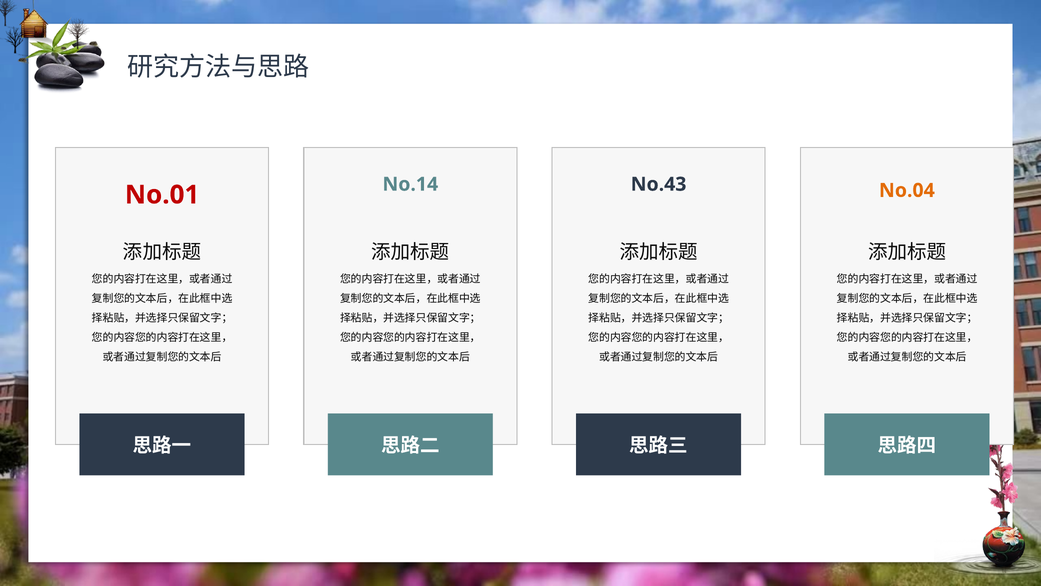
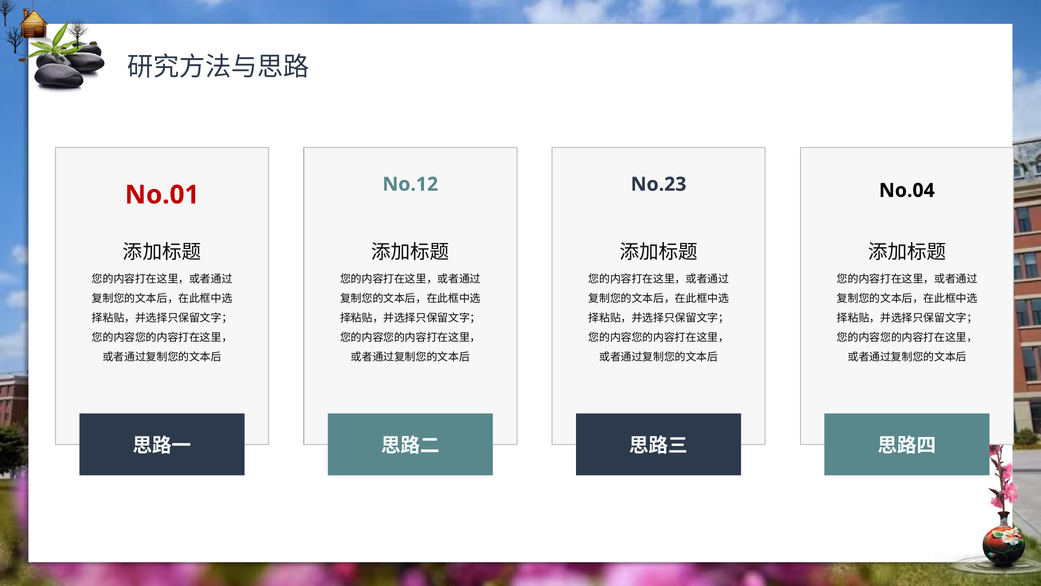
No.14: No.14 -> No.12
No.43: No.43 -> No.23
No.04 colour: orange -> black
